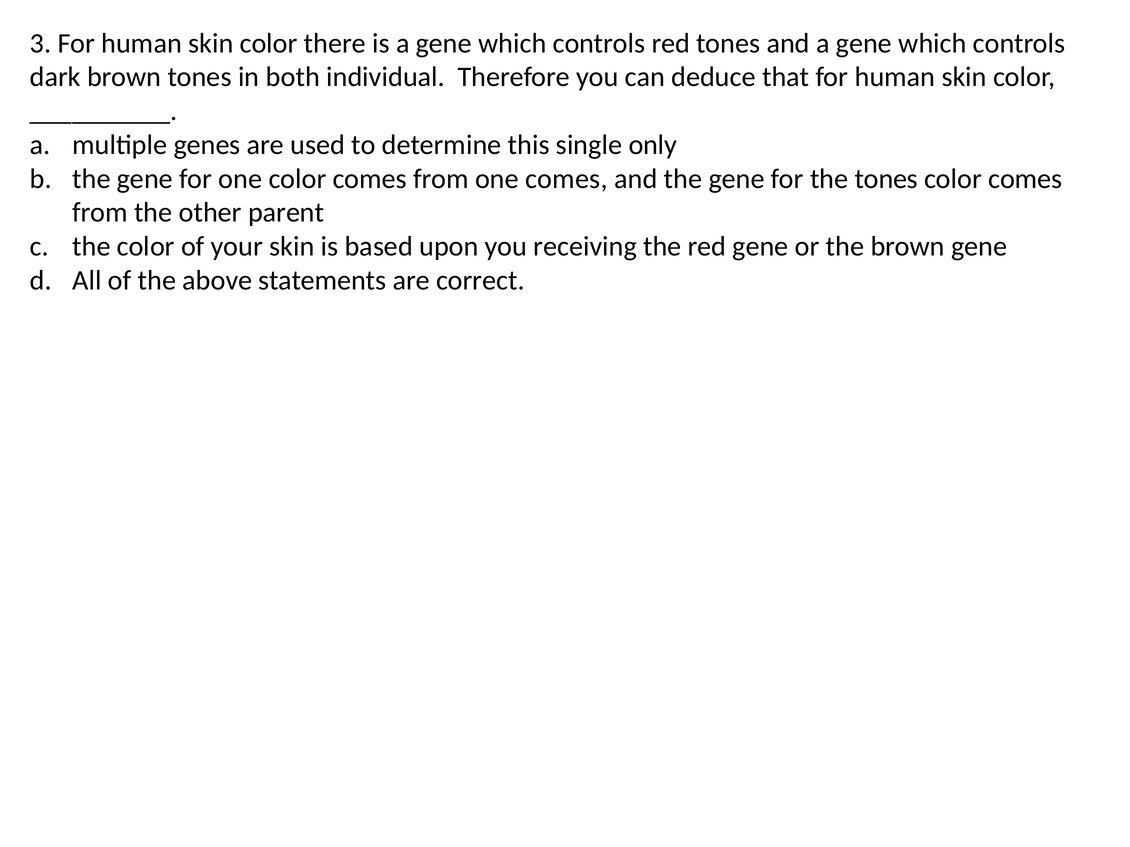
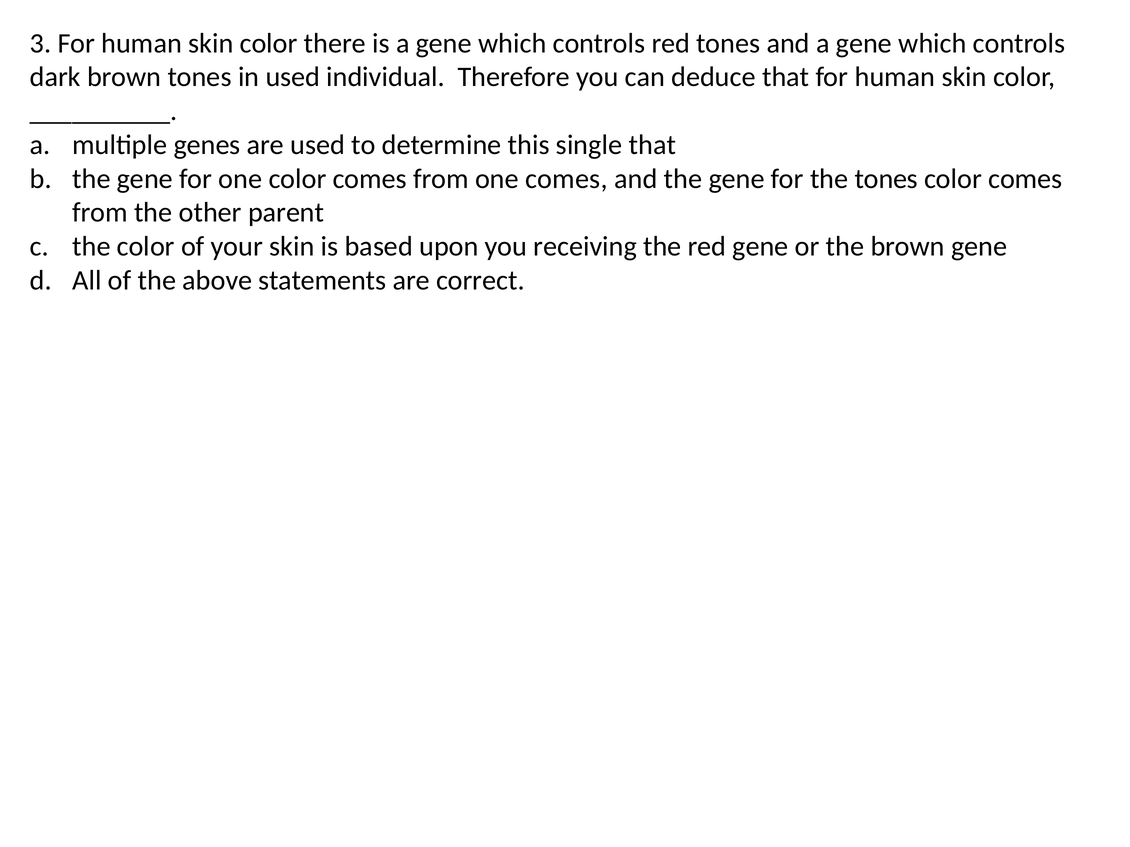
in both: both -> used
single only: only -> that
